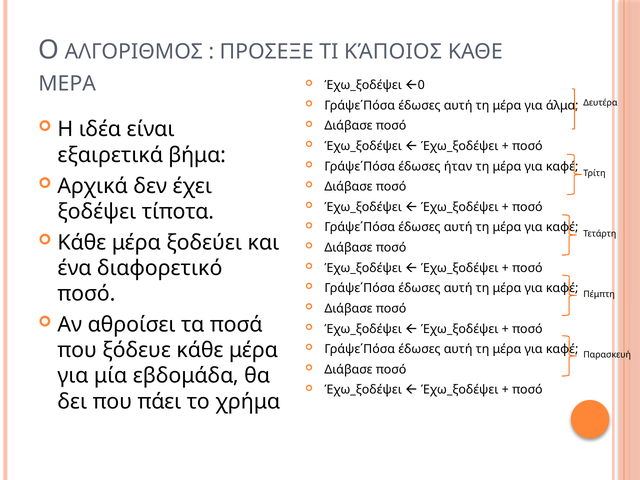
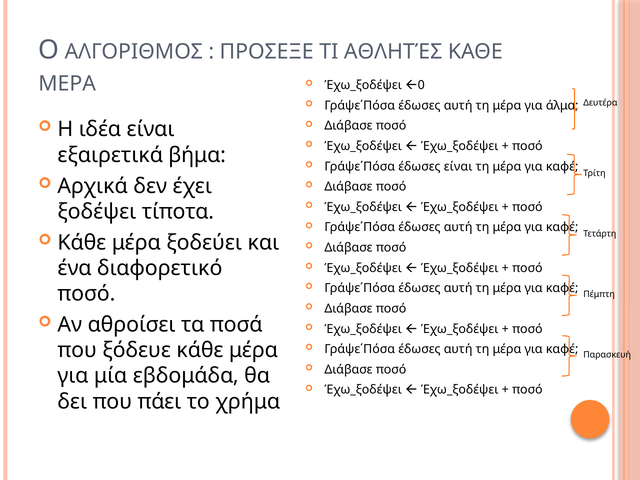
ΚΆΠΟΙΟΣ: ΚΆΠΟΙΟΣ -> ΑΘΛΗΤΈΣ
έδωσες ήταν: ήταν -> είναι
